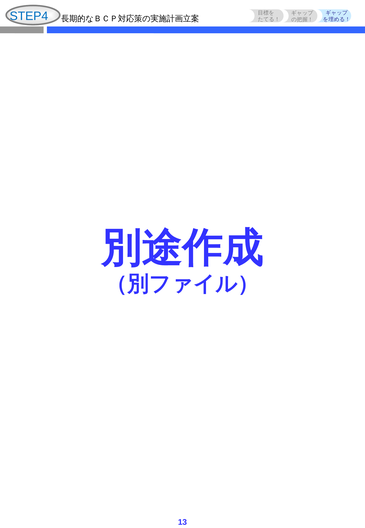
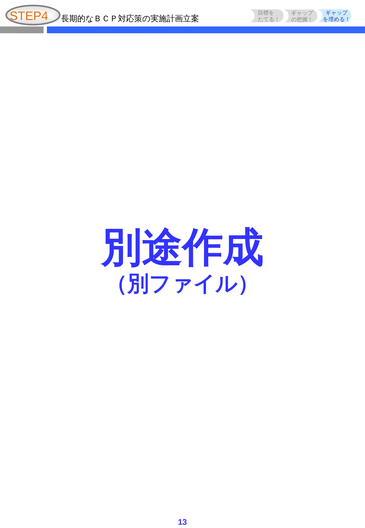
STEP4 colour: blue -> orange
